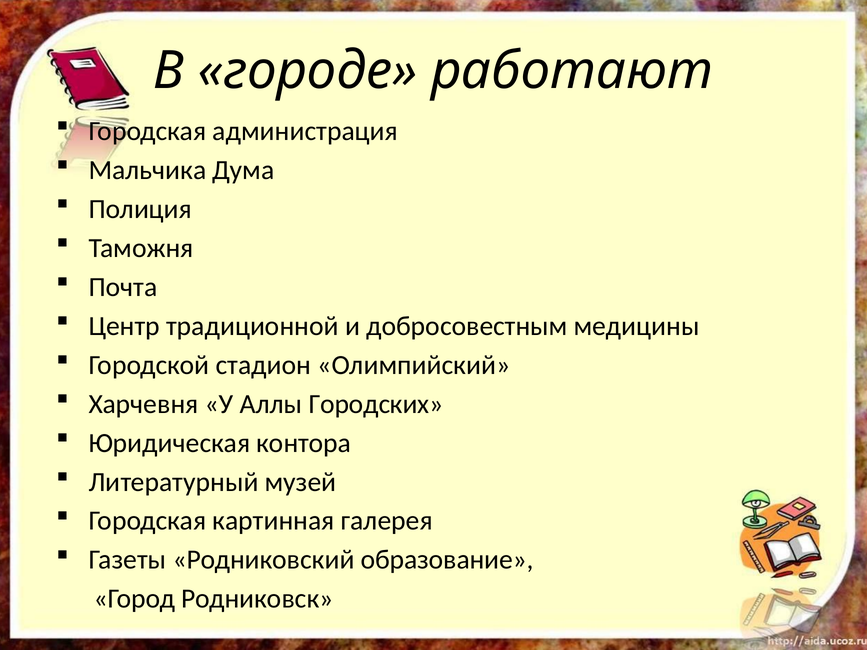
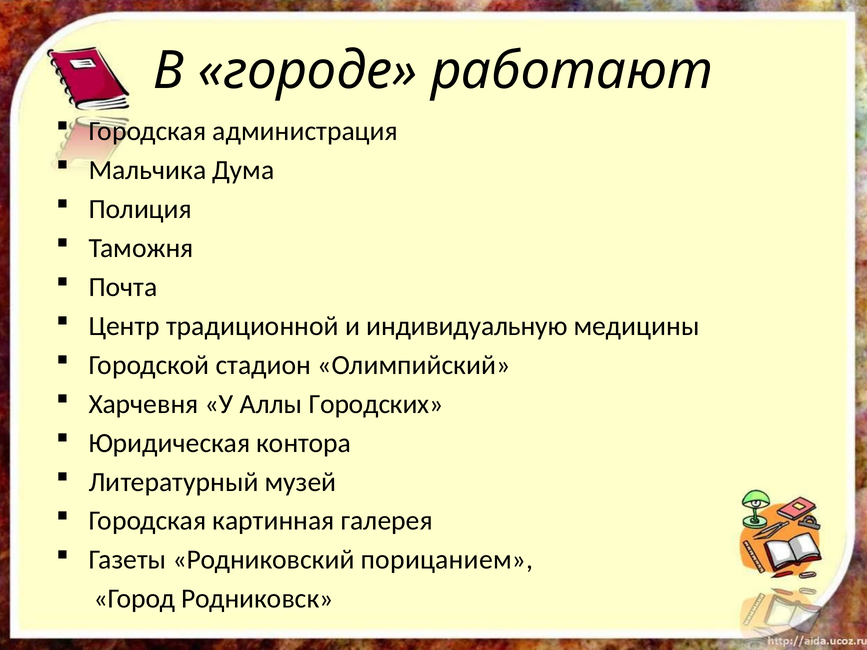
добросовестным: добросовестным -> индивидуальную
образование: образование -> порицанием
